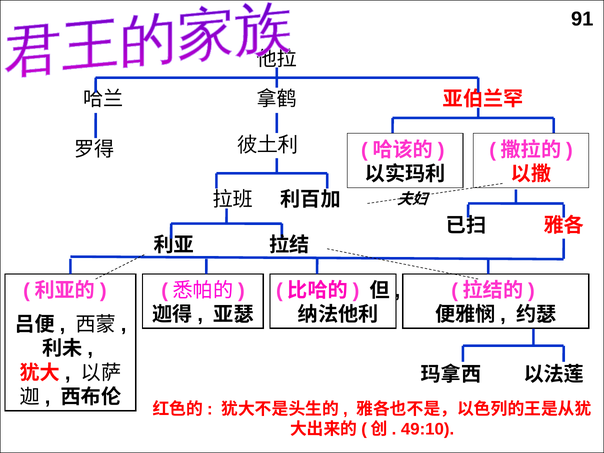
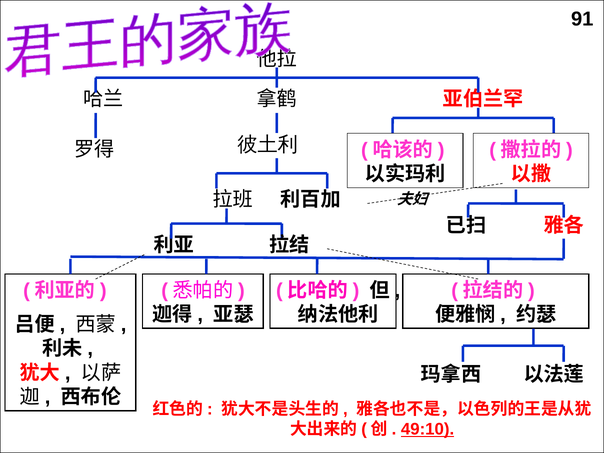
49:10 underline: none -> present
